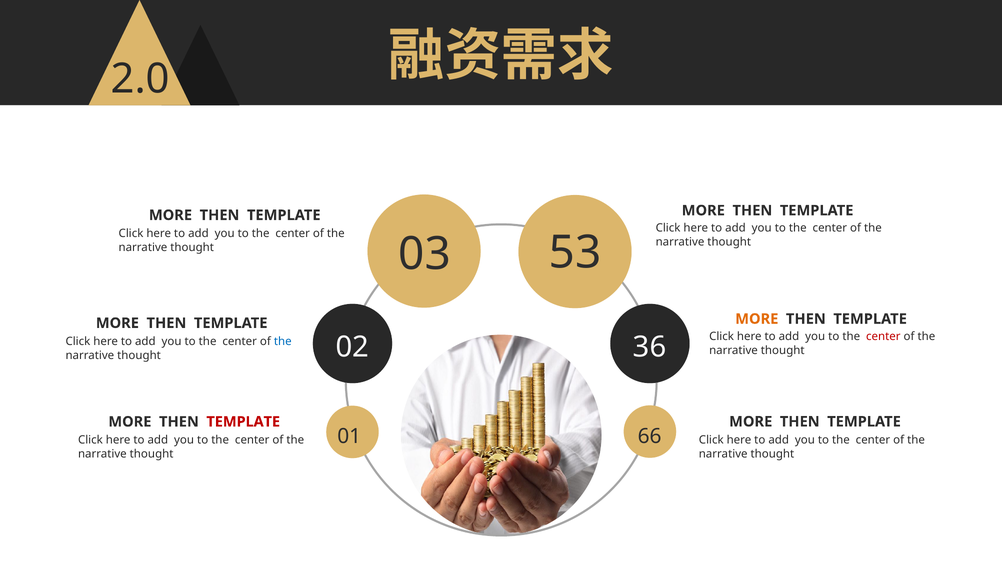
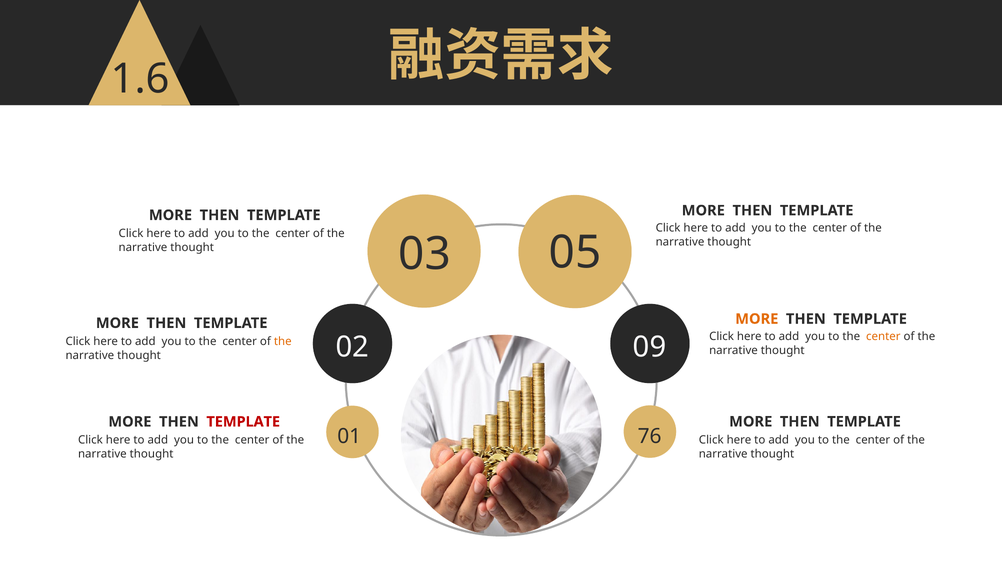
2.0: 2.0 -> 1.6
53: 53 -> 05
center at (883, 336) colour: red -> orange
the at (283, 341) colour: blue -> orange
36: 36 -> 09
66: 66 -> 76
